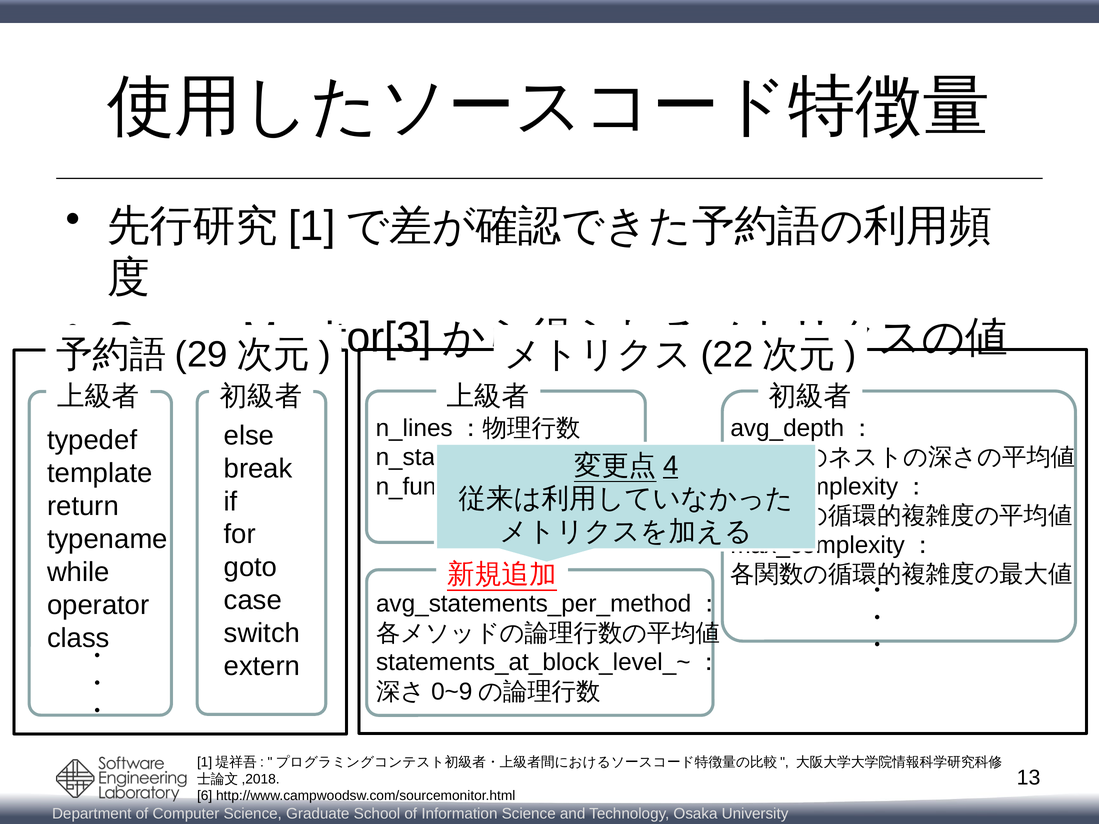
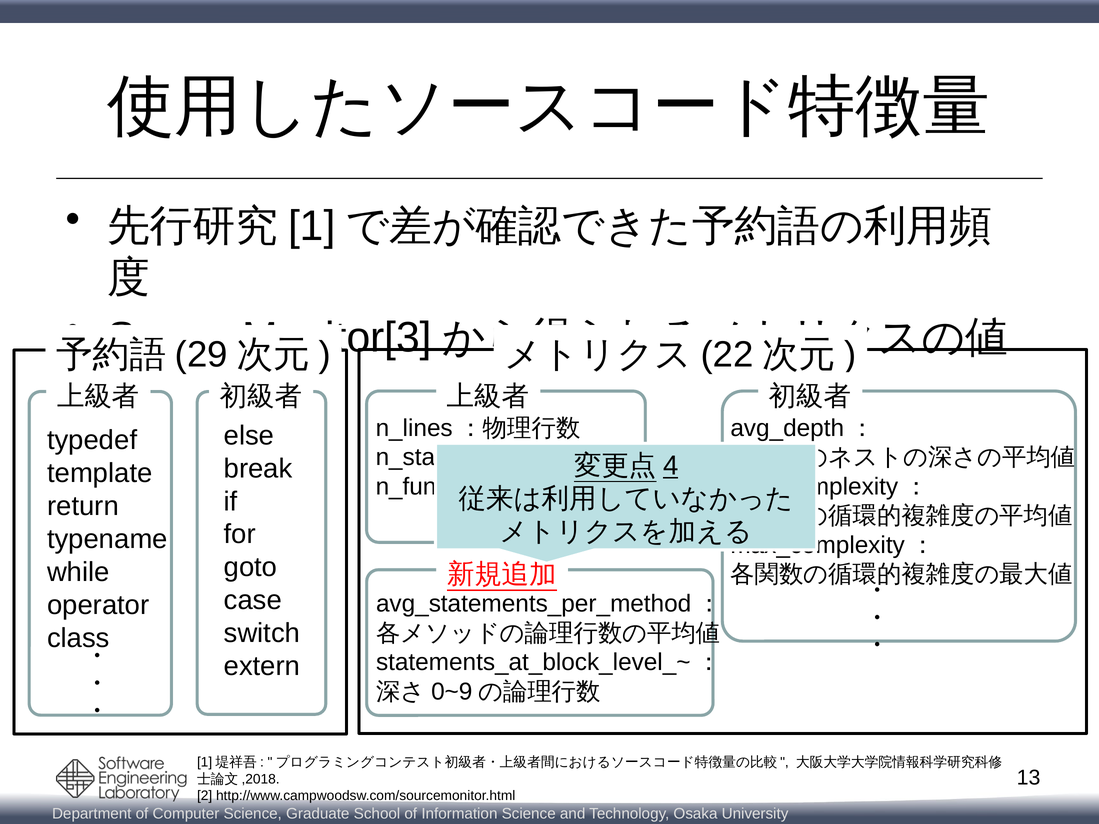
6: 6 -> 2
